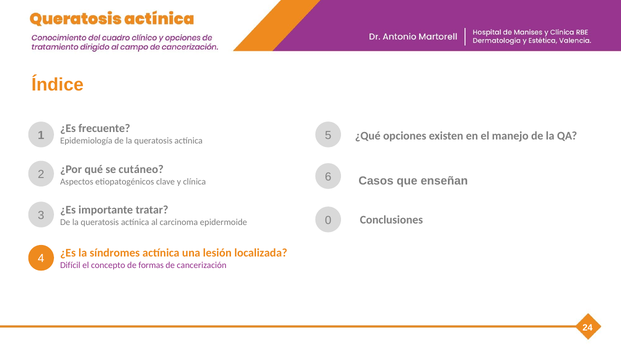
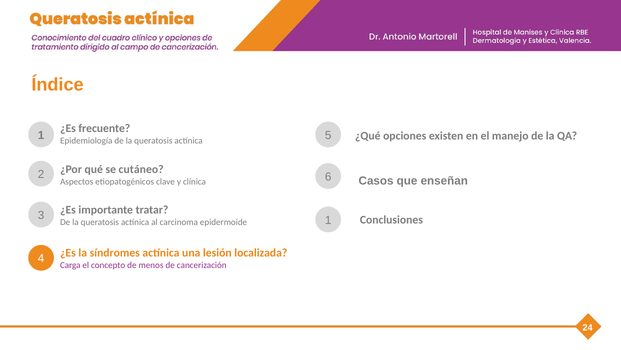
3 0: 0 -> 1
Difícil: Difícil -> Carga
formas: formas -> menos
